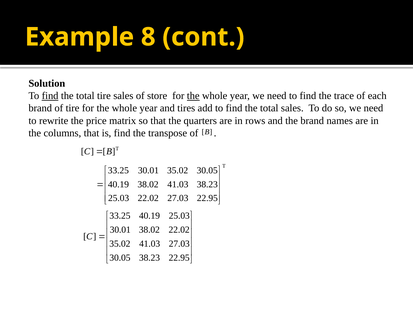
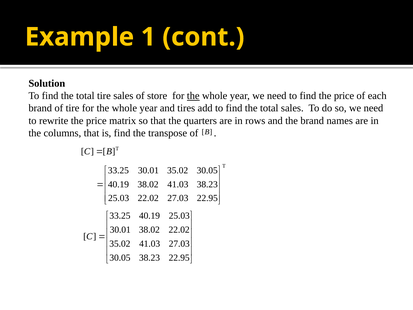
8: 8 -> 1
find at (50, 96) underline: present -> none
find the trace: trace -> price
